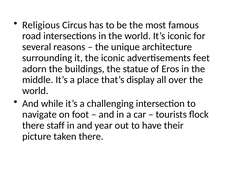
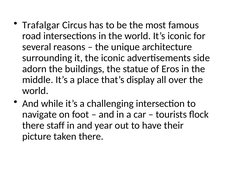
Religious: Religious -> Trafalgar
feet: feet -> side
